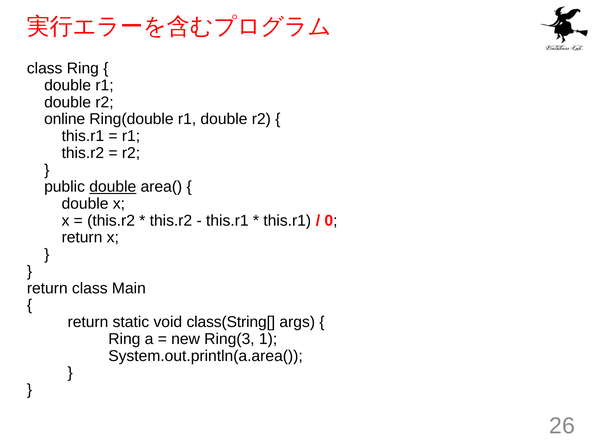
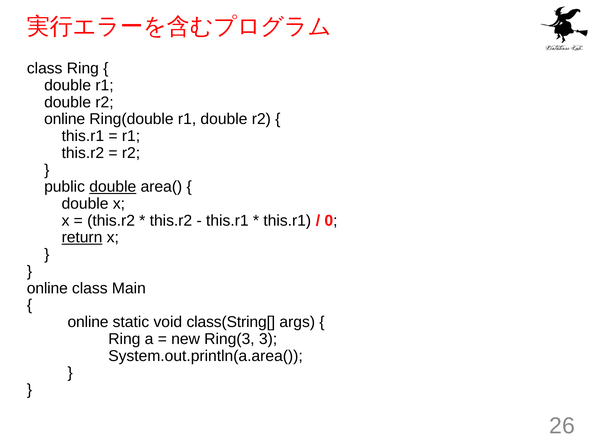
return at (82, 238) underline: none -> present
return at (47, 289): return -> online
return at (88, 322): return -> online
1: 1 -> 3
